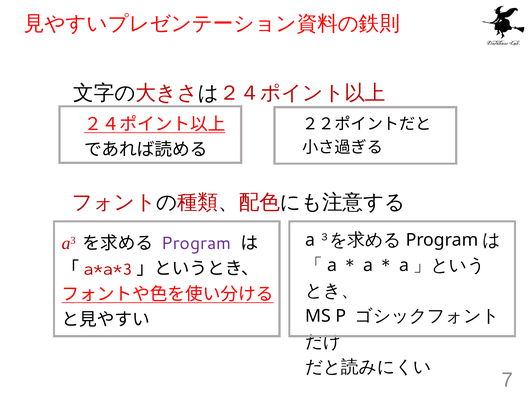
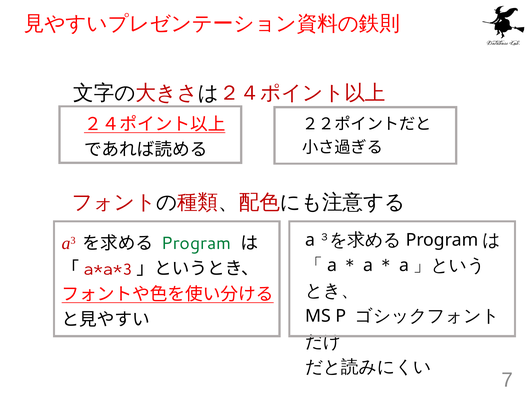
Program at (196, 244) colour: purple -> green
